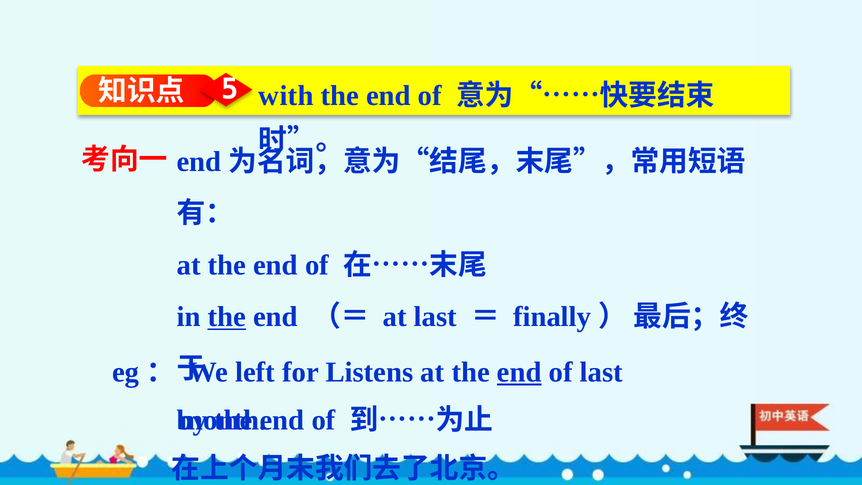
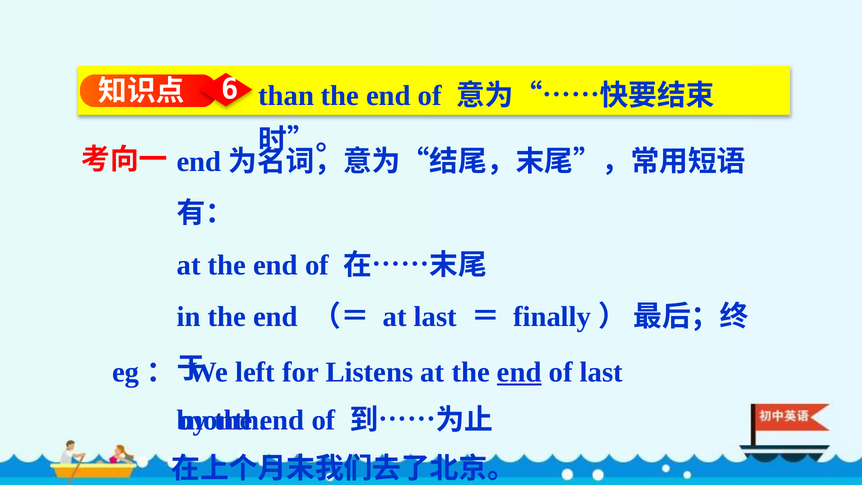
5: 5 -> 6
with: with -> than
the at (227, 317) underline: present -> none
